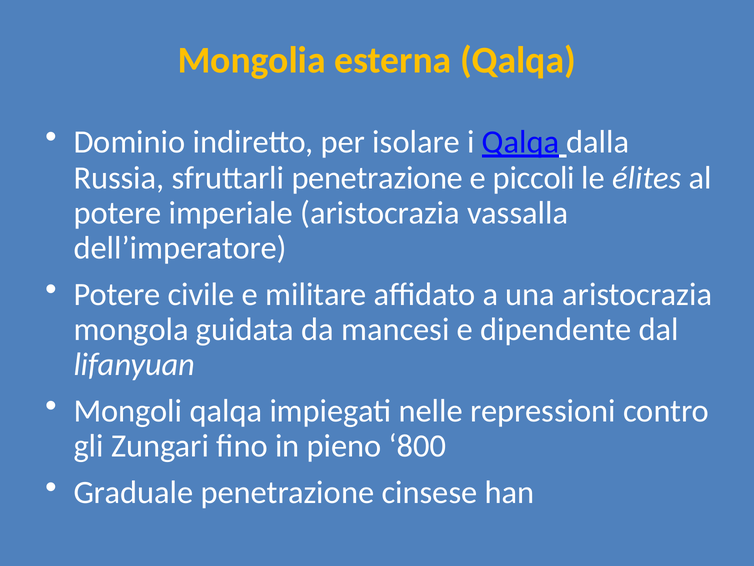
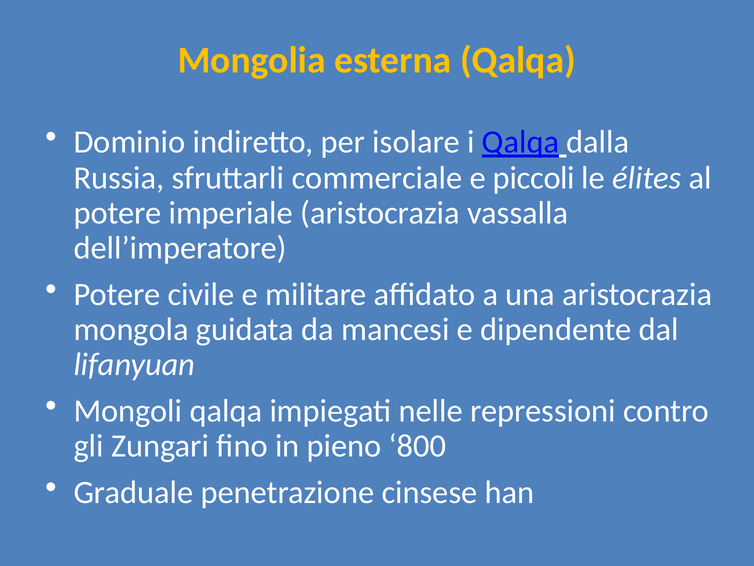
sfruttarli penetrazione: penetrazione -> commerciale
